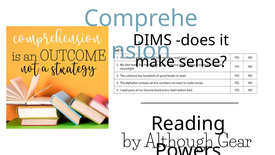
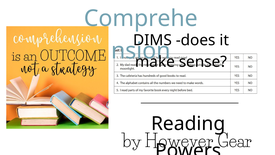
Although: Although -> However
